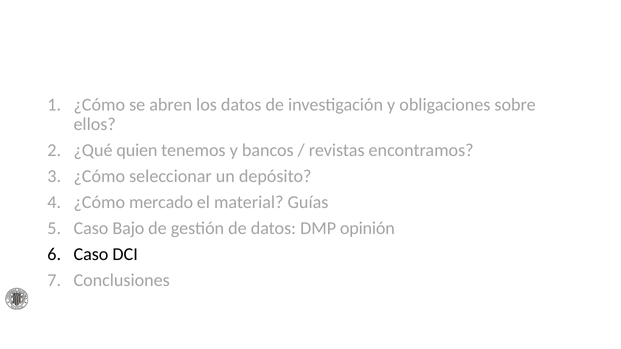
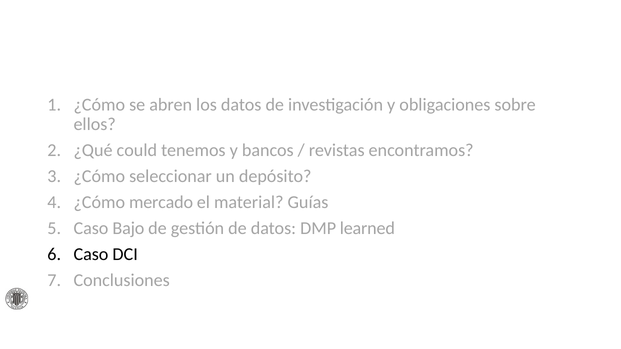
quien: quien -> could
opinión: opinión -> learned
